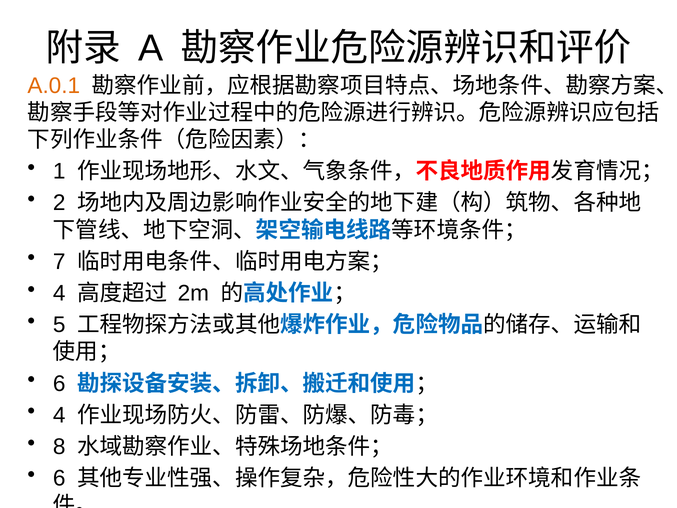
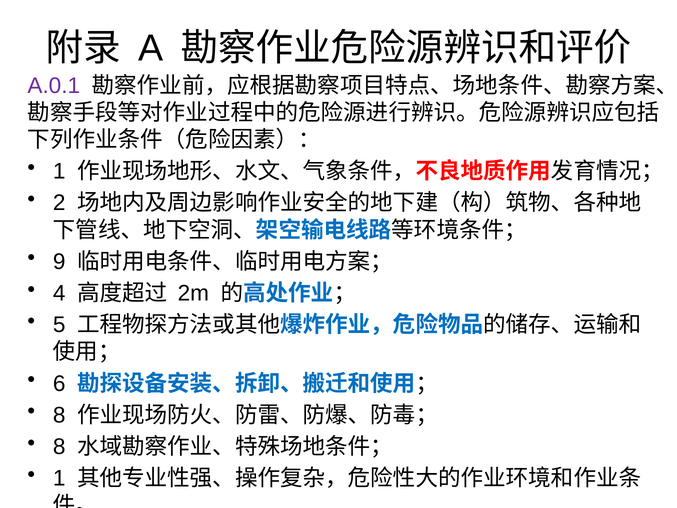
A.0.1 colour: orange -> purple
7: 7 -> 9
4 at (59, 415): 4 -> 8
6 at (59, 478): 6 -> 1
